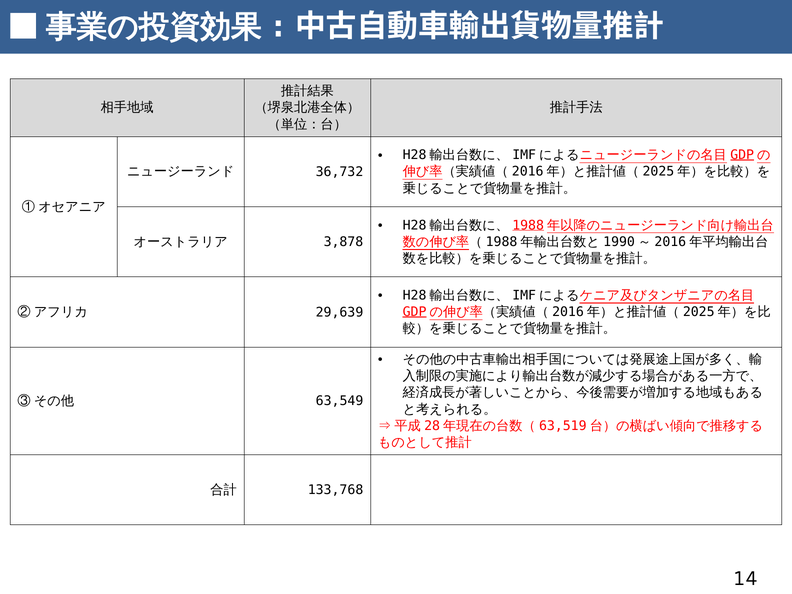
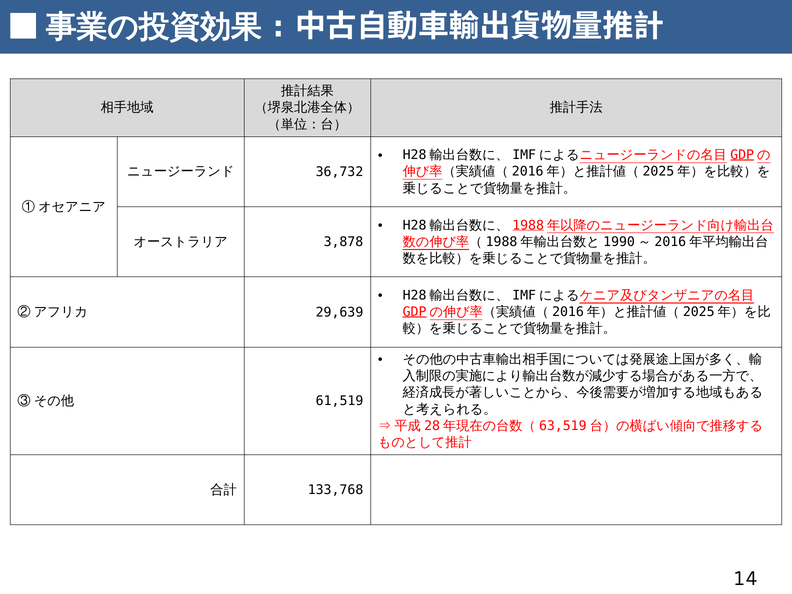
63,549: 63,549 -> 61,519
